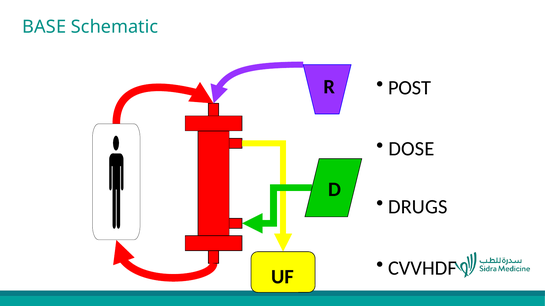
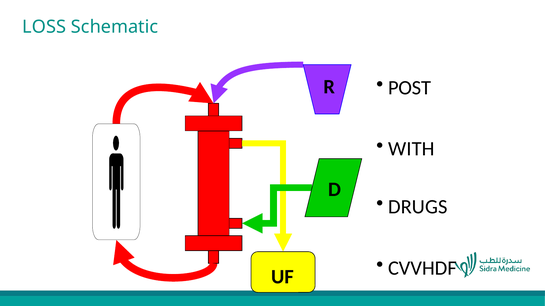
BASE: BASE -> LOSS
DOSE: DOSE -> WITH
